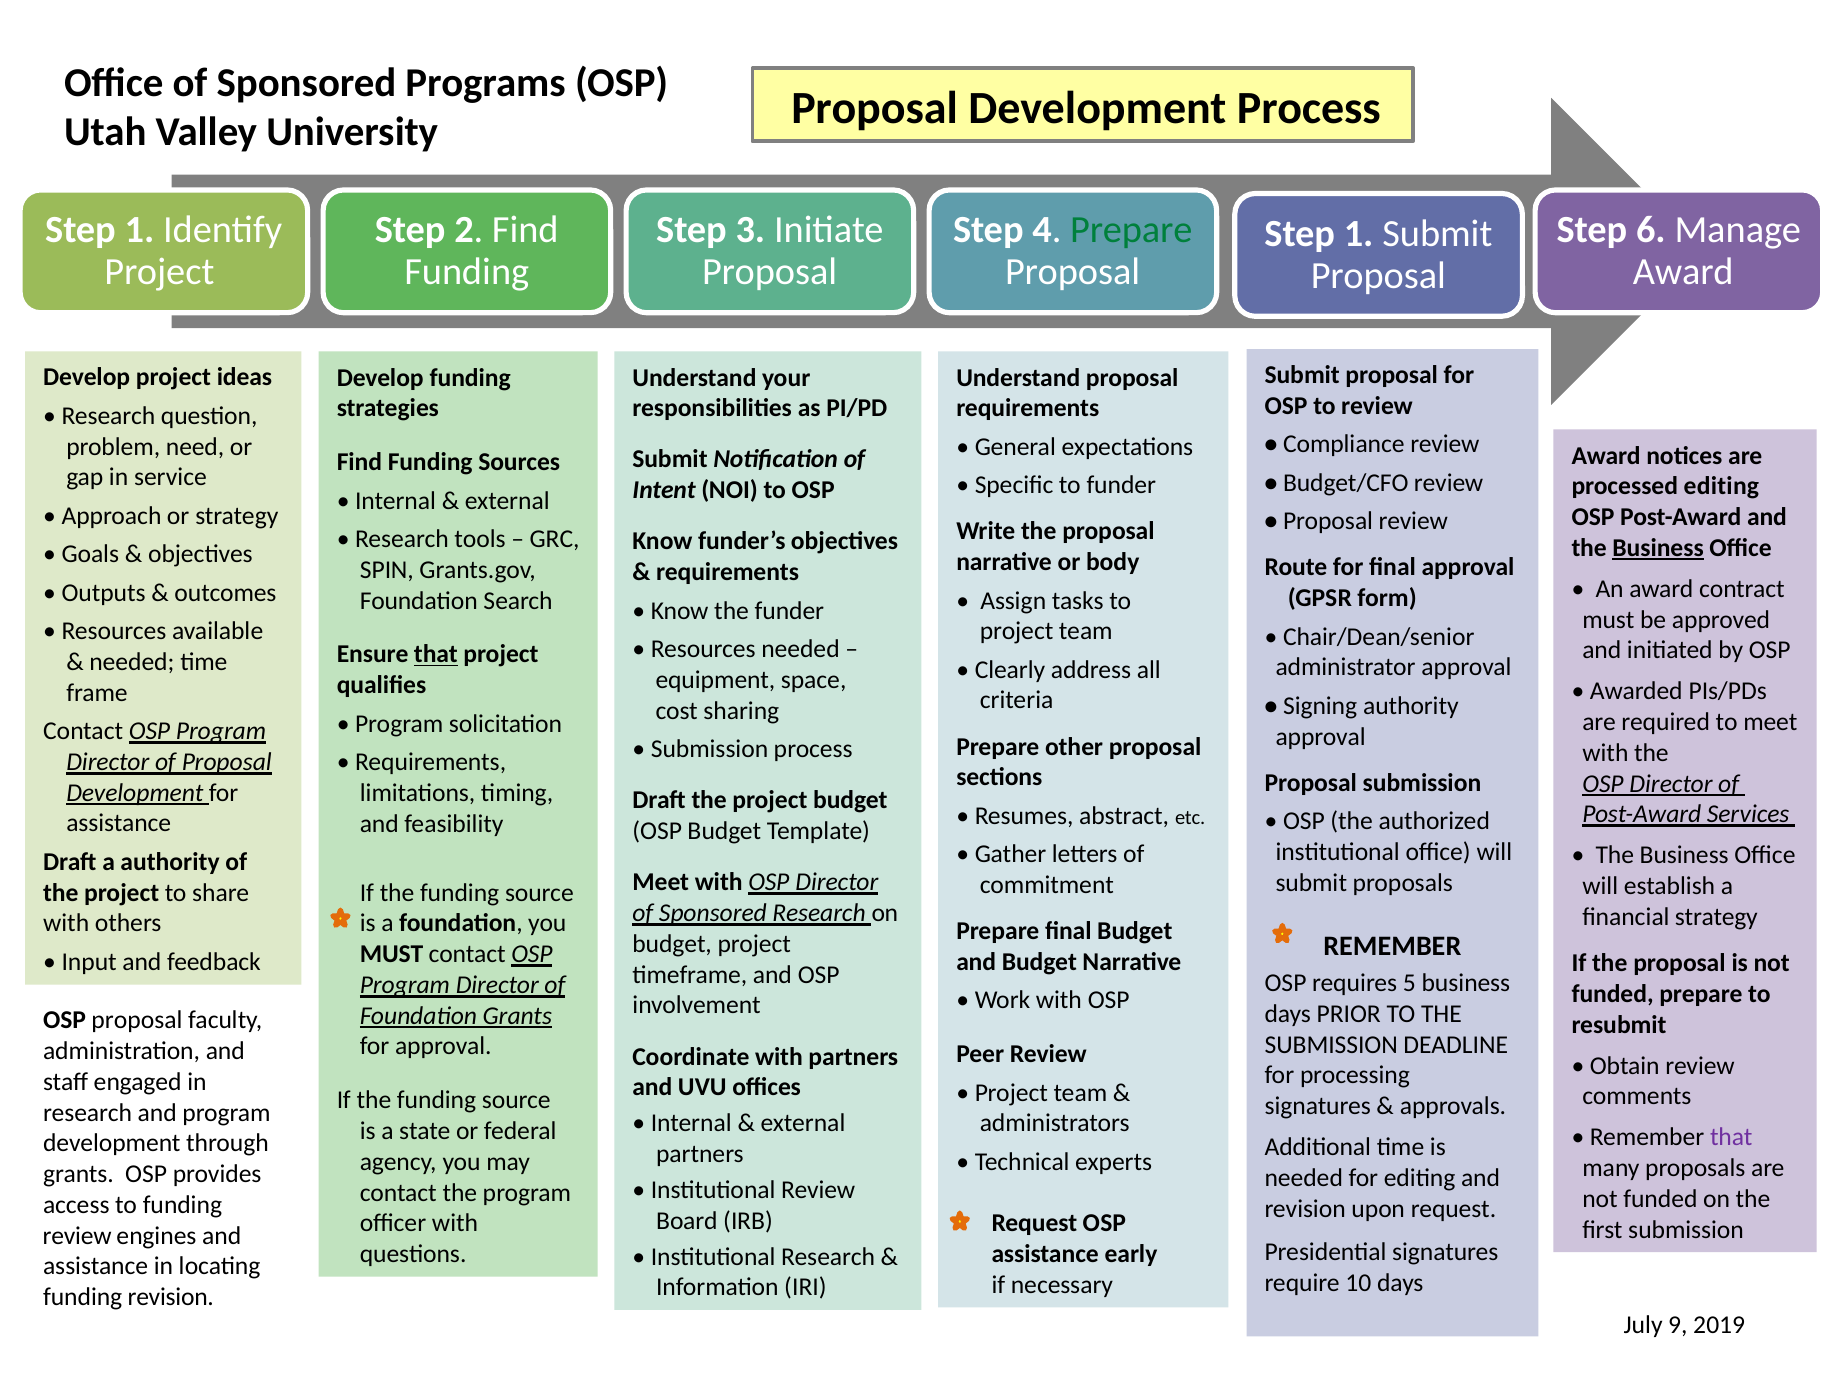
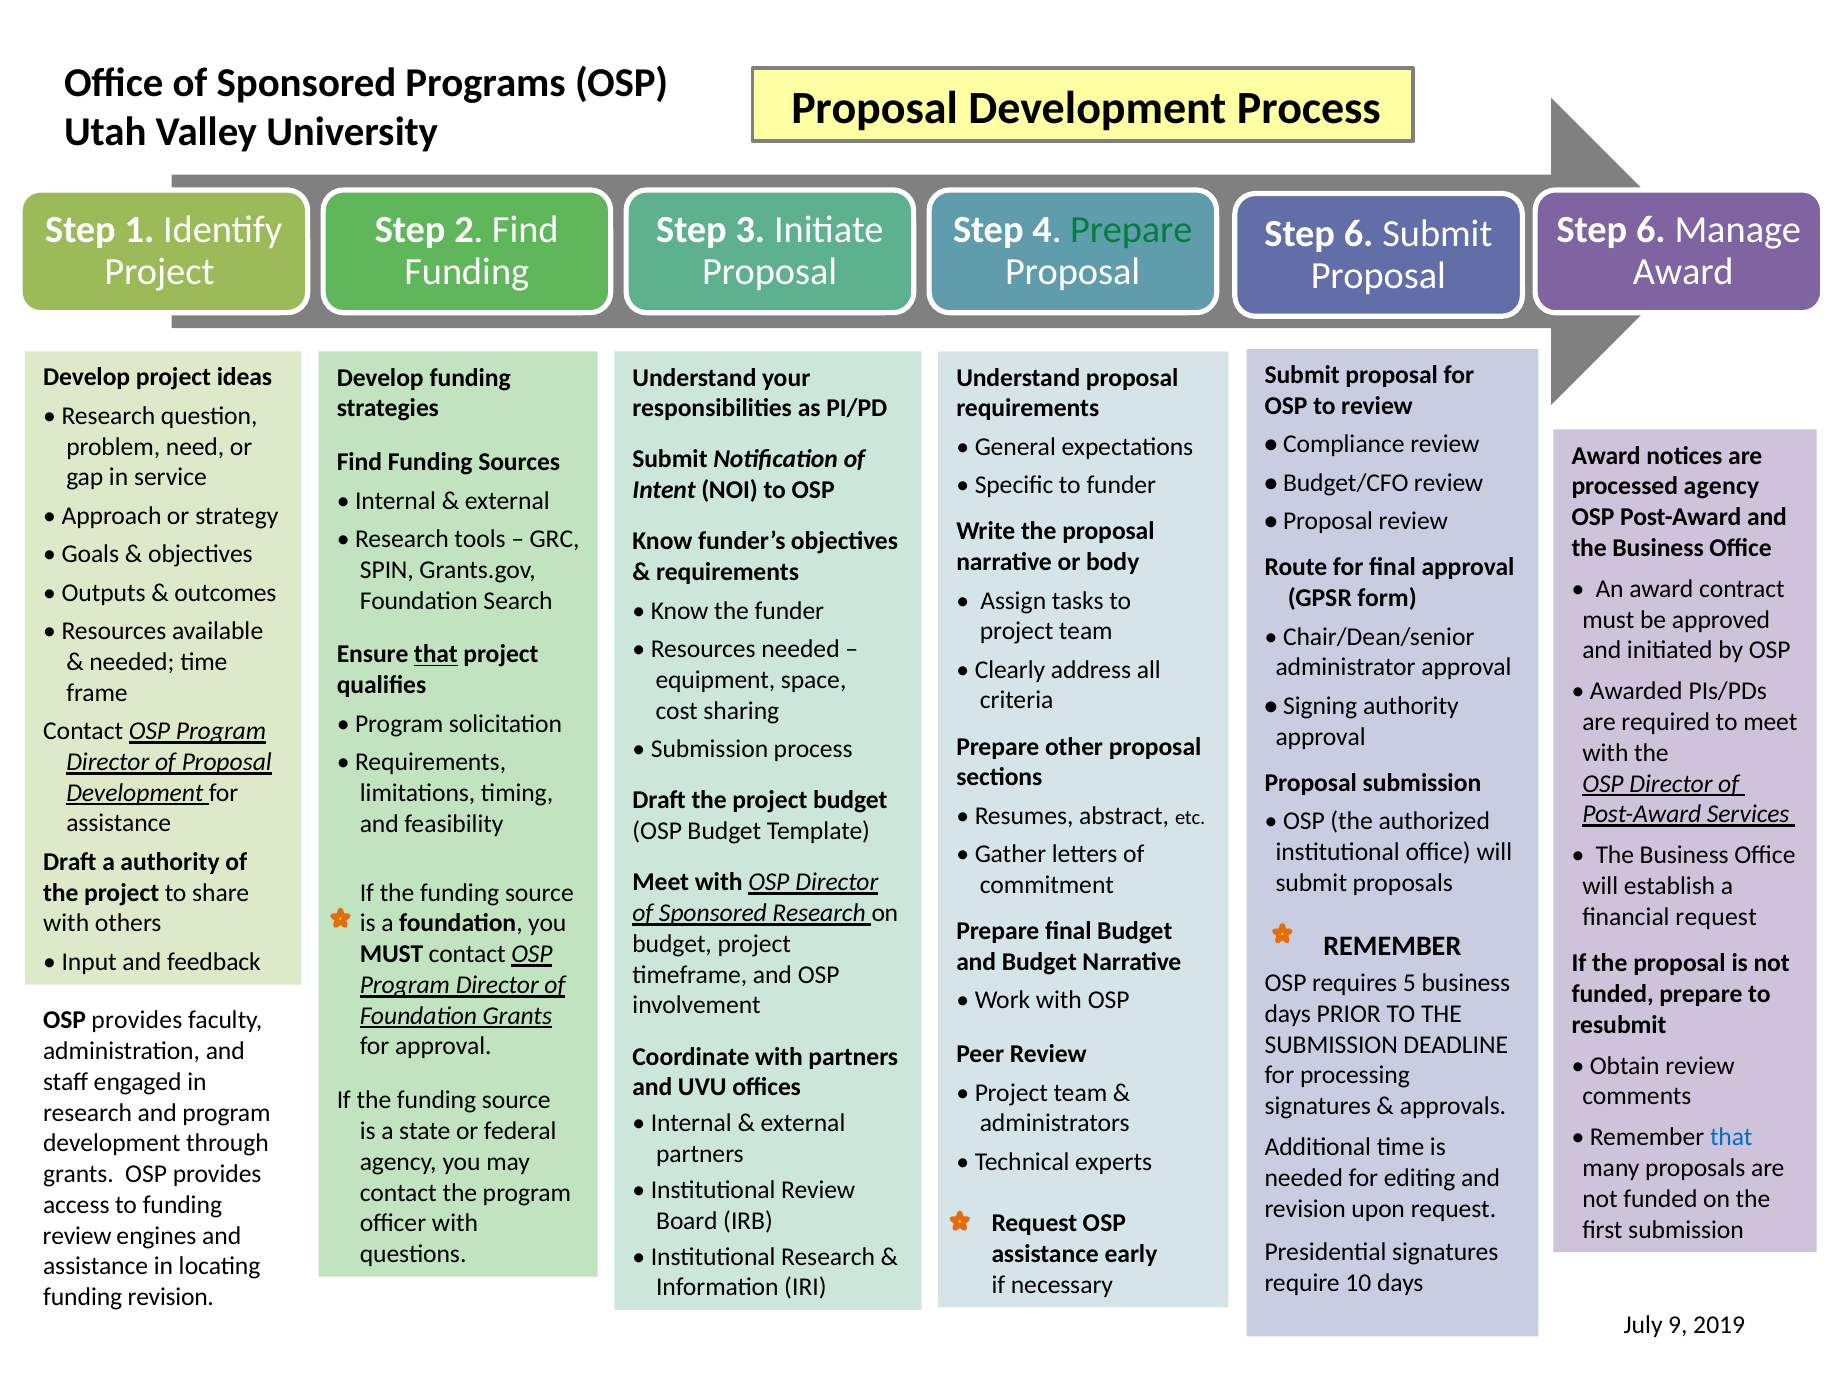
1 at (1359, 234): 1 -> 6
processed editing: editing -> agency
Business at (1658, 548) underline: present -> none
financial strategy: strategy -> request
proposal at (137, 1021): proposal -> provides
that at (1731, 1138) colour: purple -> blue
